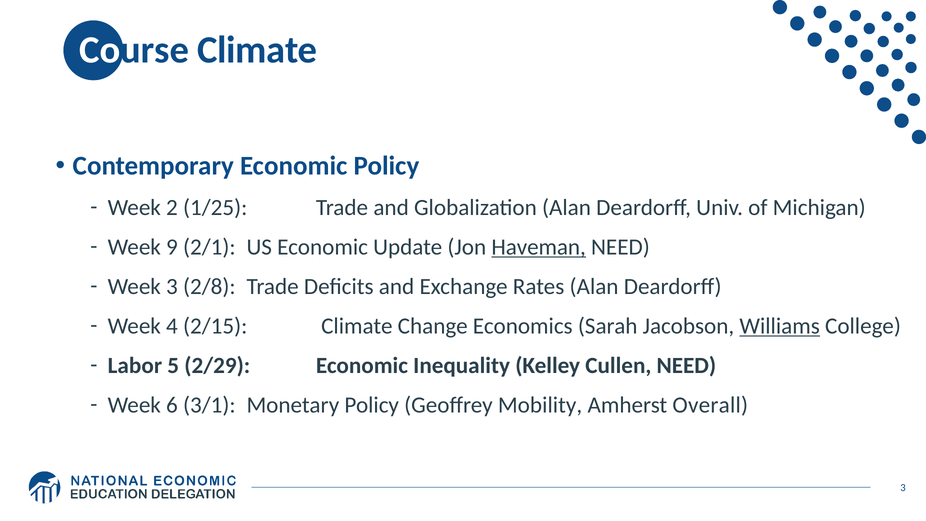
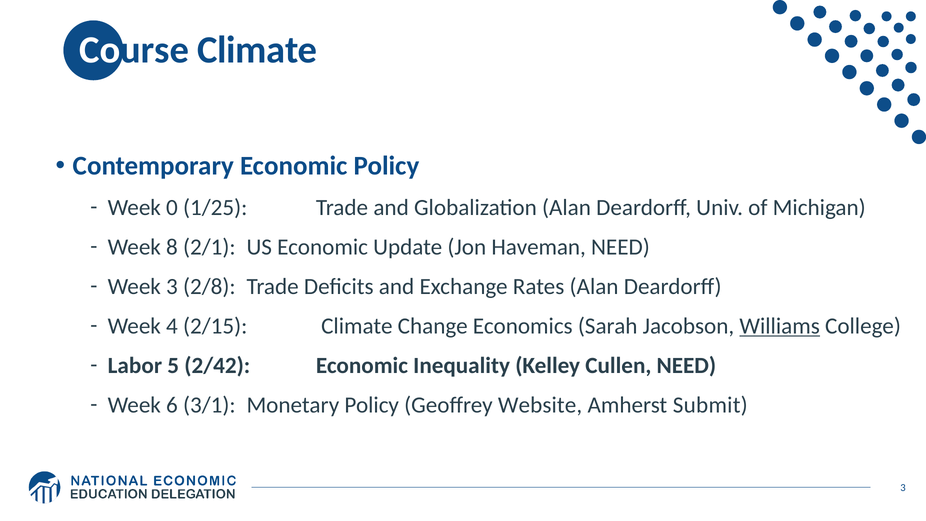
2: 2 -> 0
9: 9 -> 8
Haveman underline: present -> none
2/29: 2/29 -> 2/42
Mobility: Mobility -> Website
Overall: Overall -> Submit
